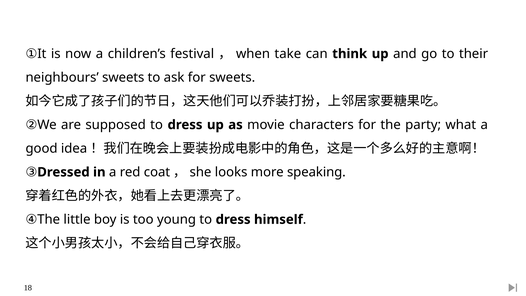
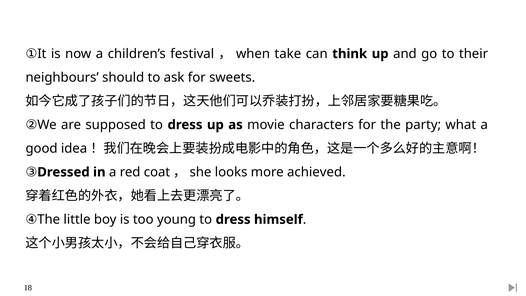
neighbours sweets: sweets -> should
speaking: speaking -> achieved
